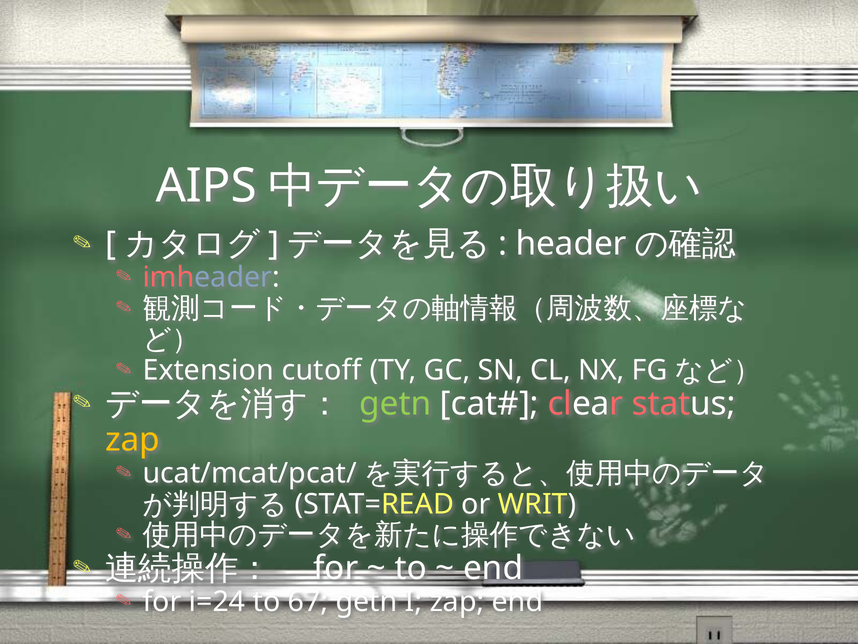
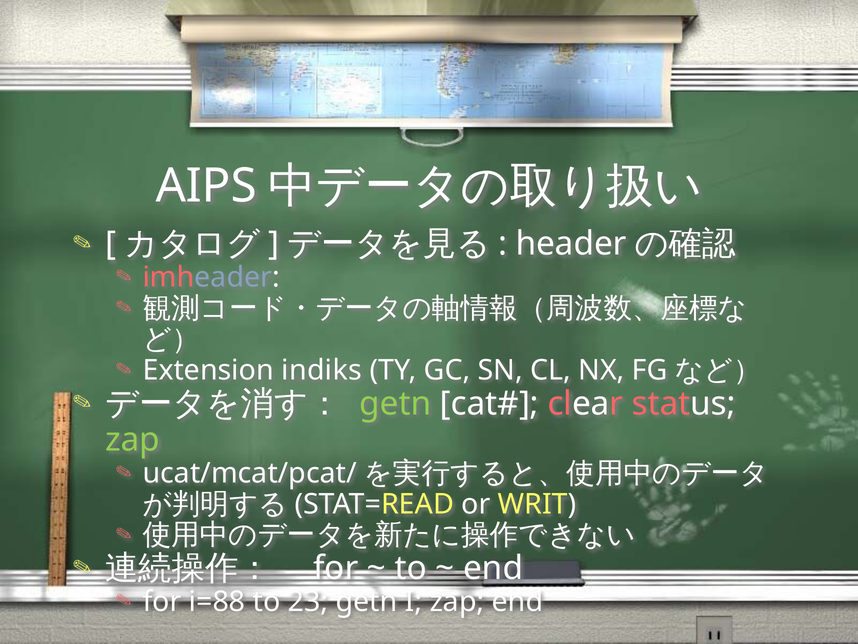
cutoff: cutoff -> indiks
zap at (133, 439) colour: yellow -> light green
i=24: i=24 -> i=88
67: 67 -> 23
